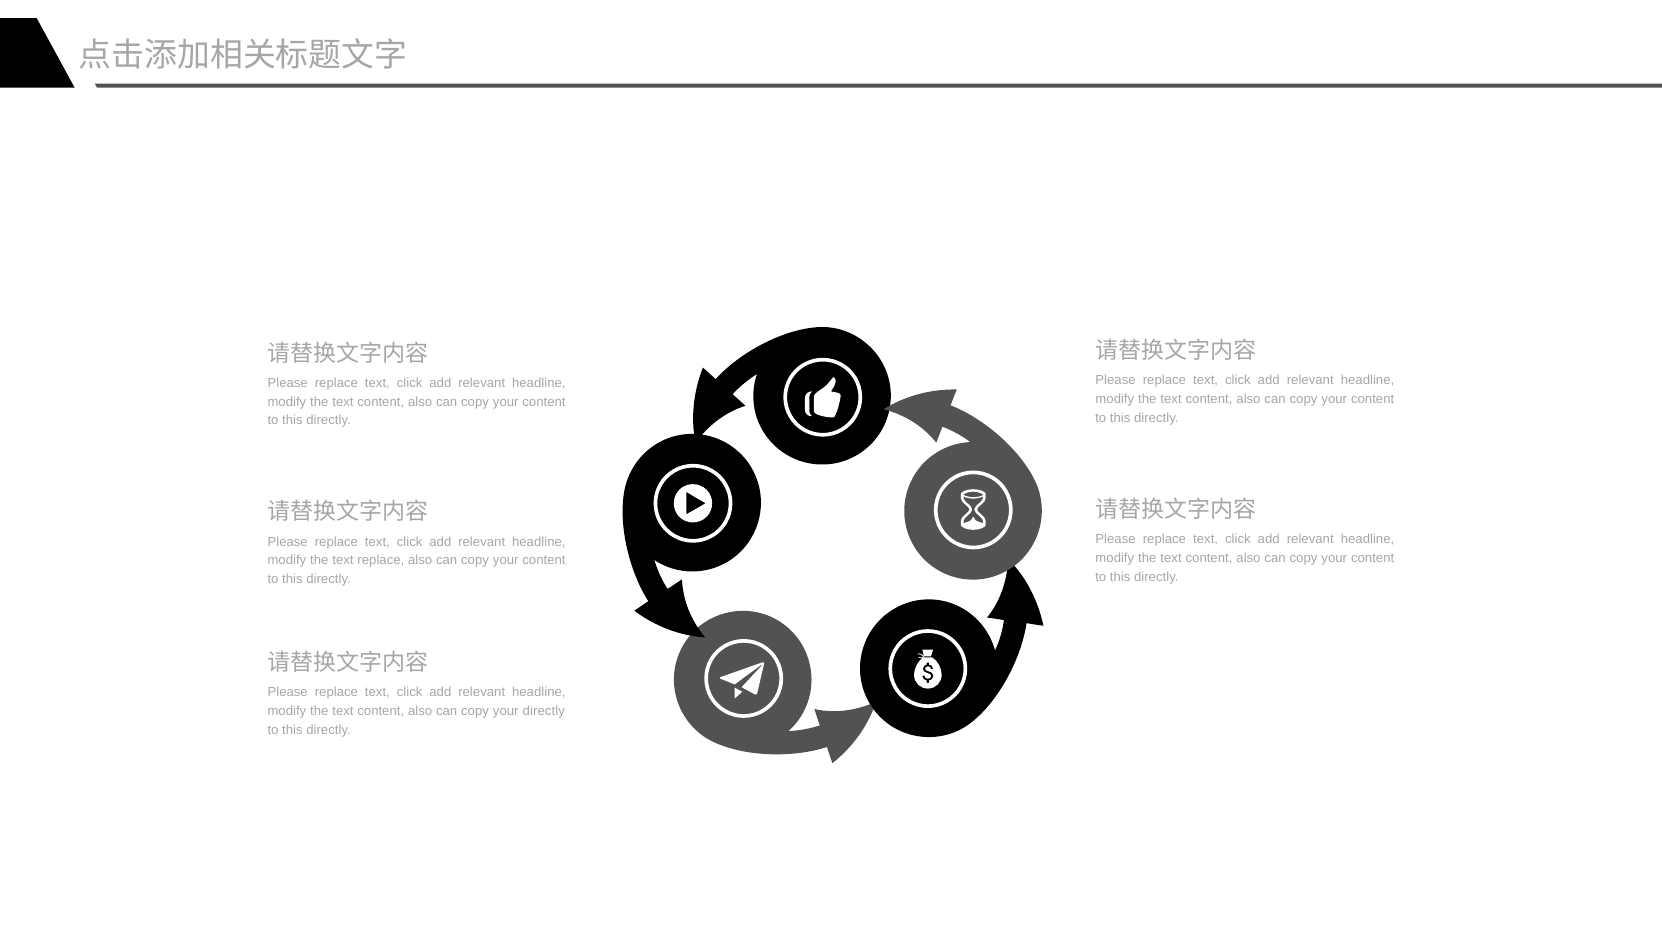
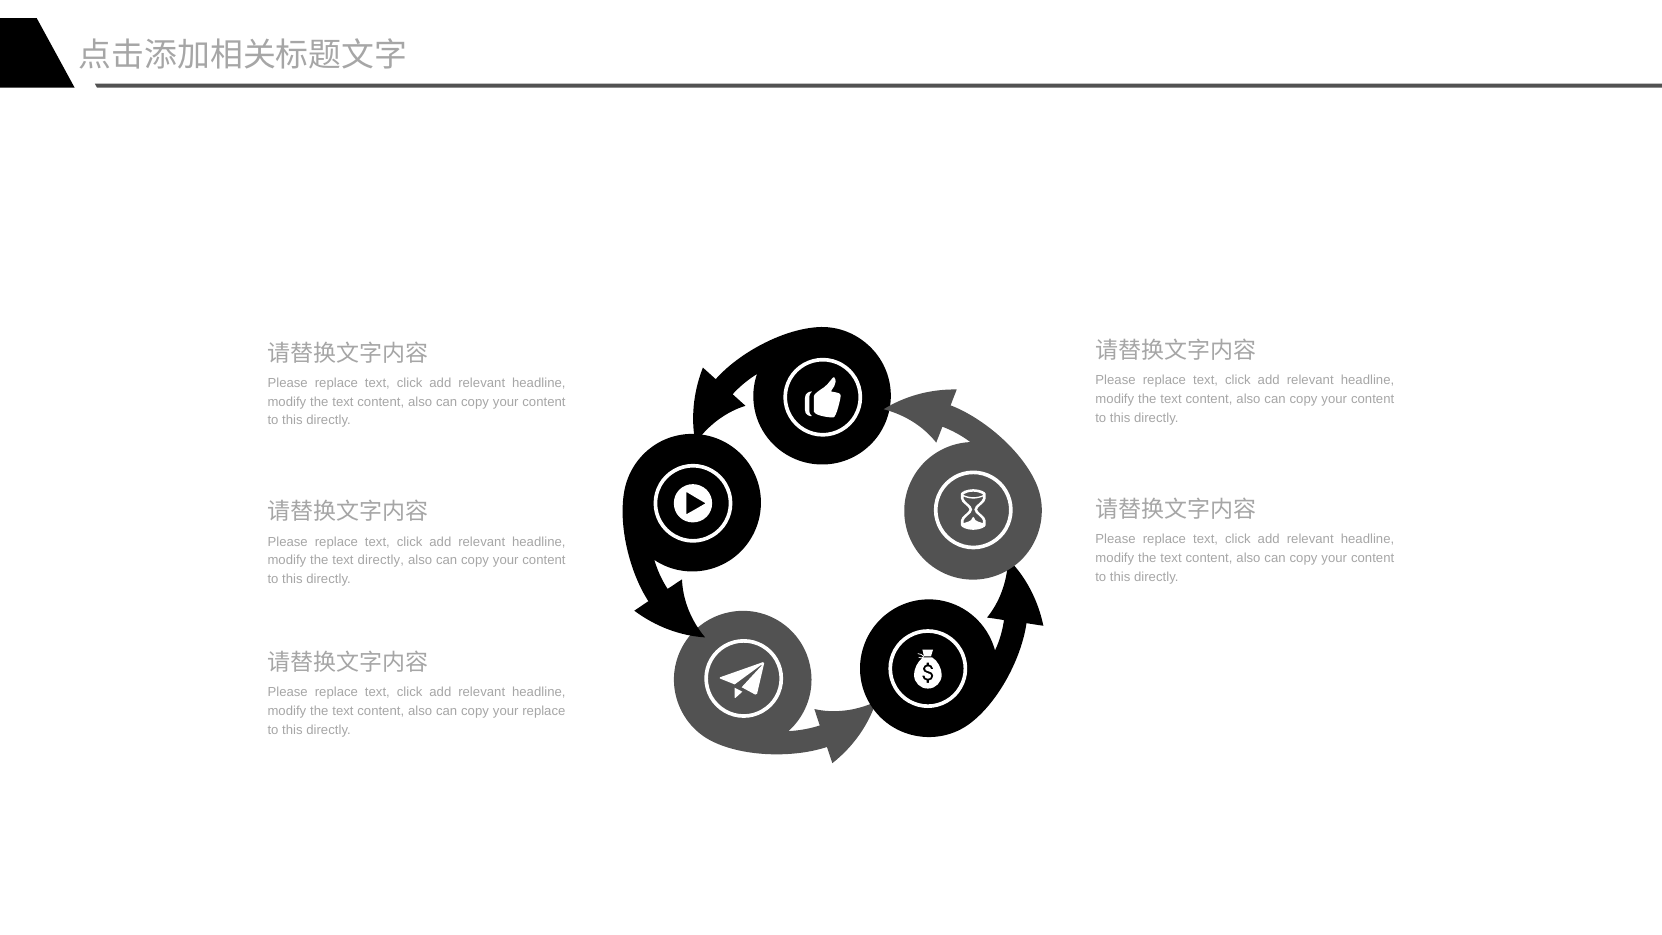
text replace: replace -> directly
your directly: directly -> replace
